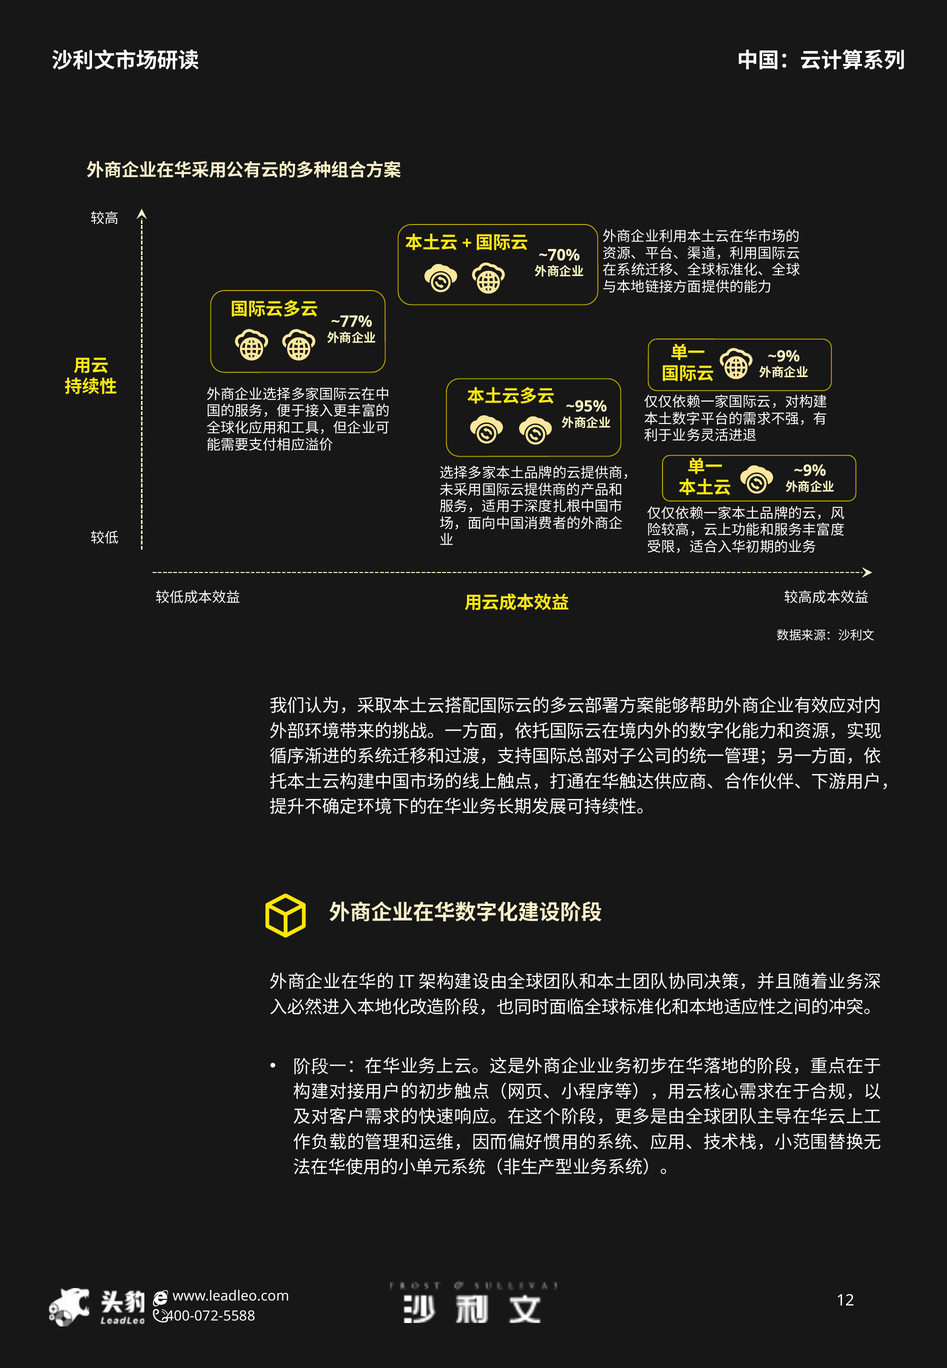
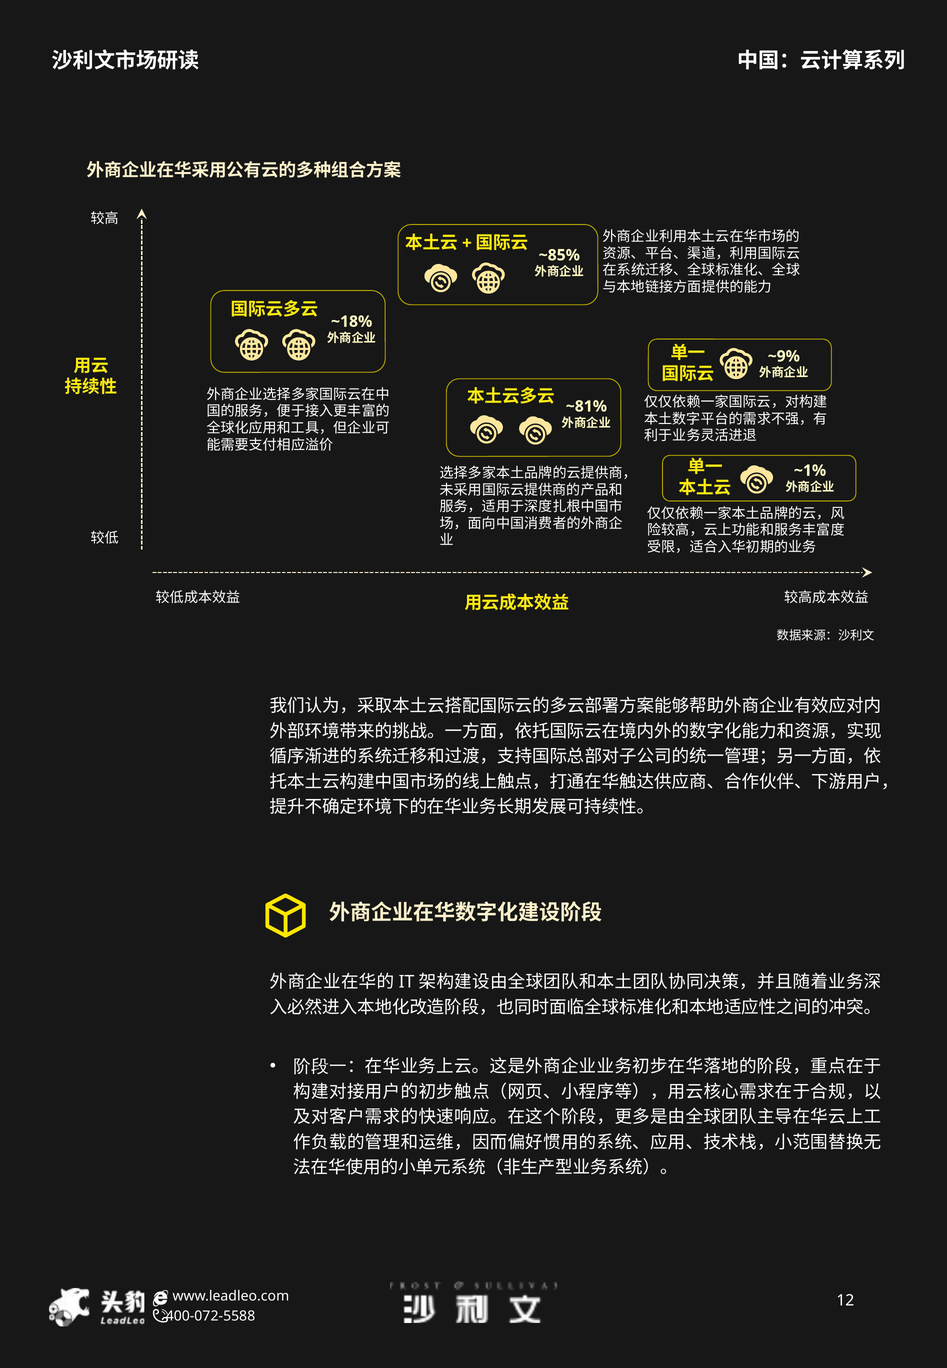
~70%: ~70% -> ~85%
~77%: ~77% -> ~18%
~95%: ~95% -> ~81%
~9% at (810, 471): ~9% -> ~1%
